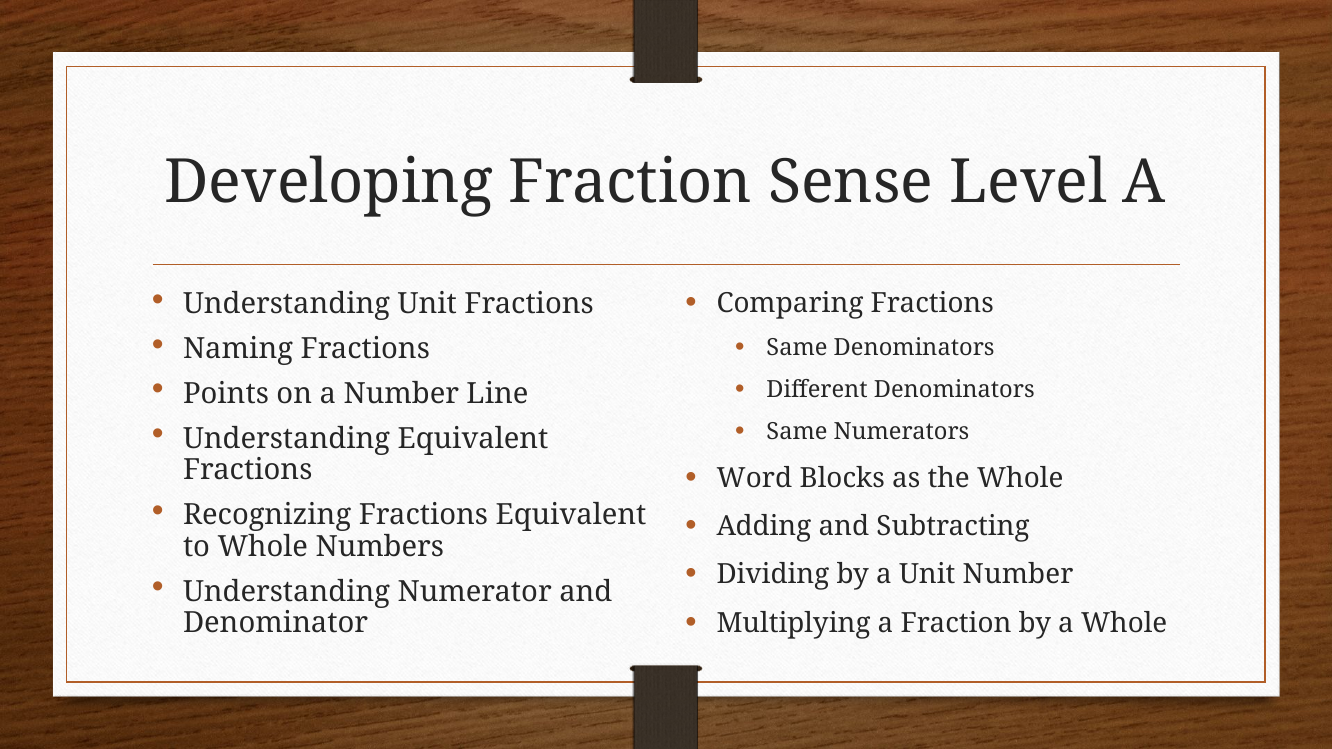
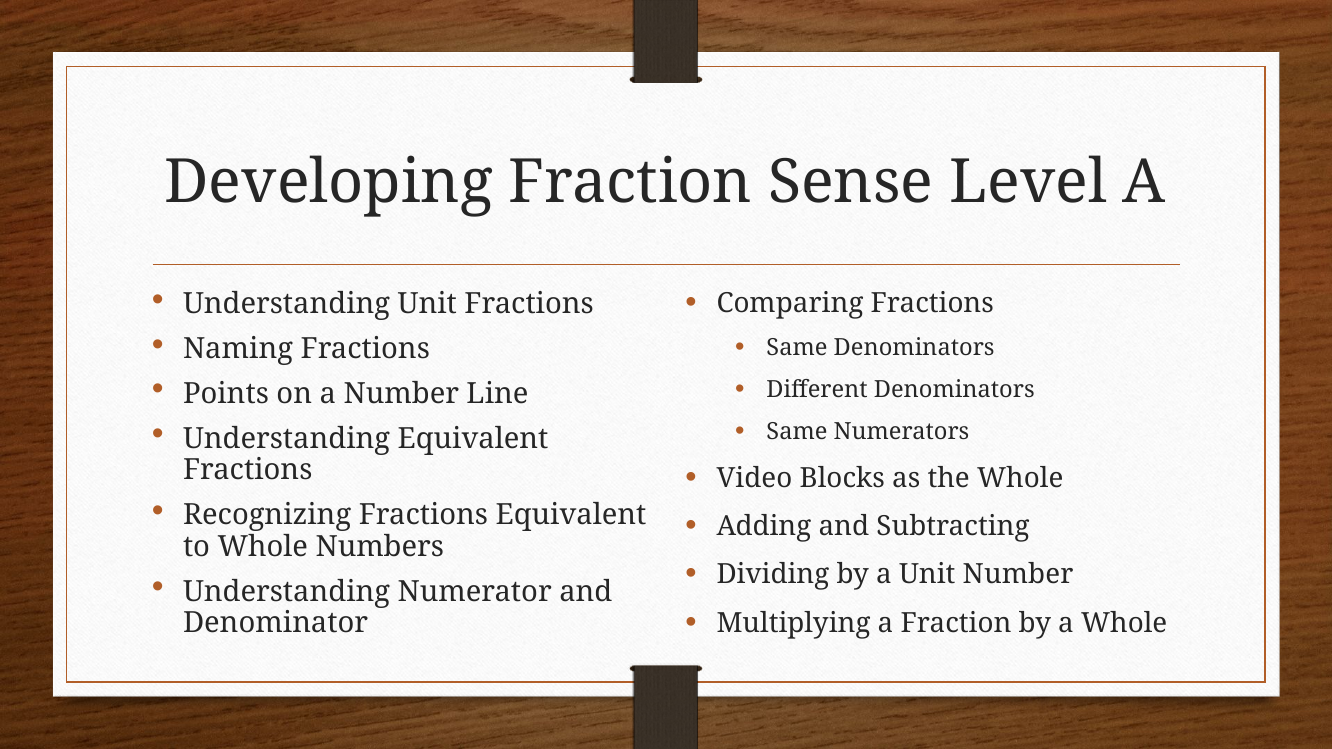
Word: Word -> Video
